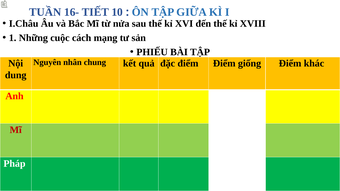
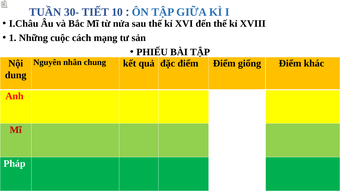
16-: 16- -> 30-
